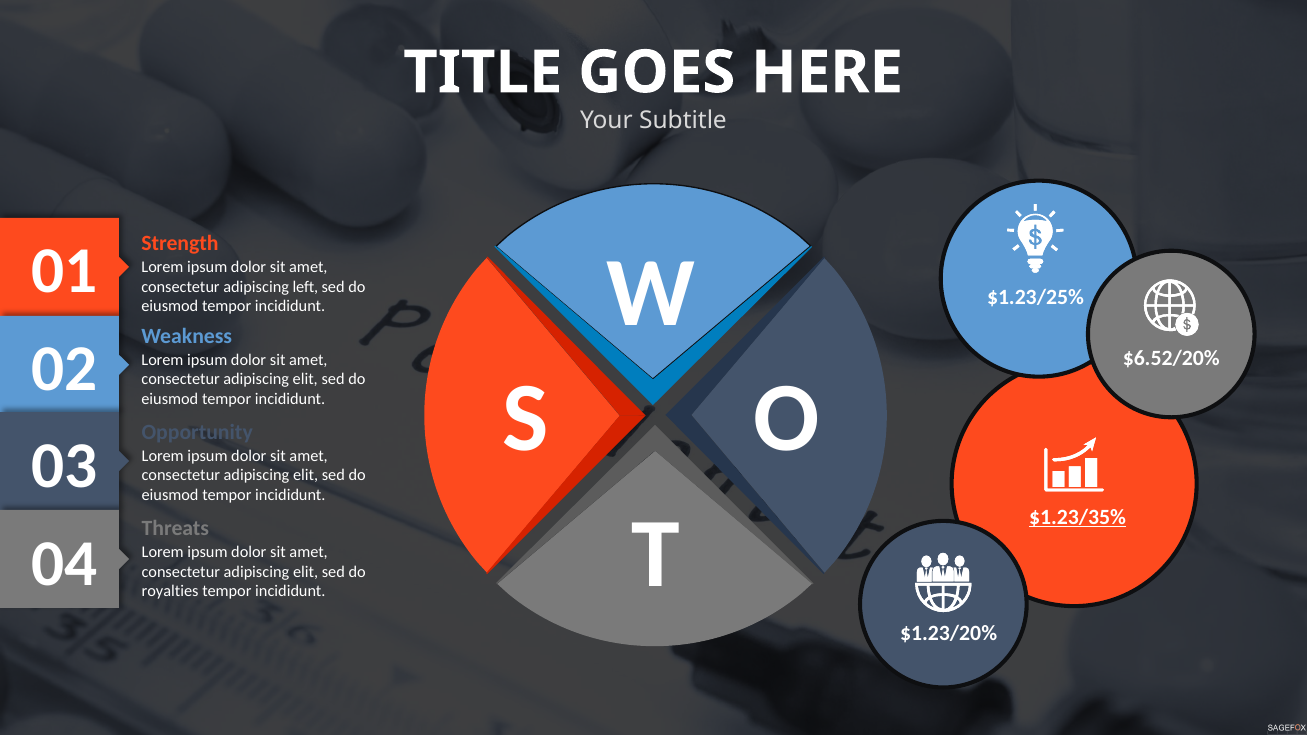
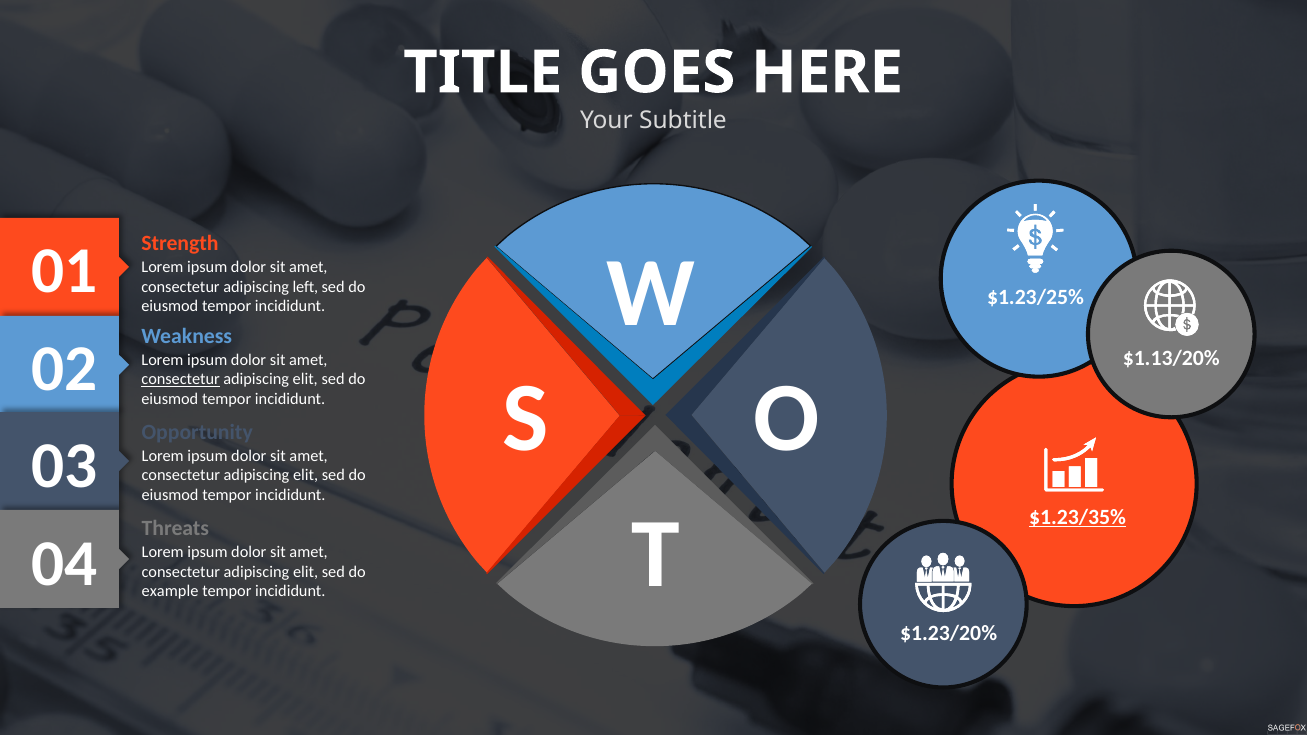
$6.52/20%: $6.52/20% -> $1.13/20%
consectetur at (181, 380) underline: none -> present
royalties: royalties -> example
